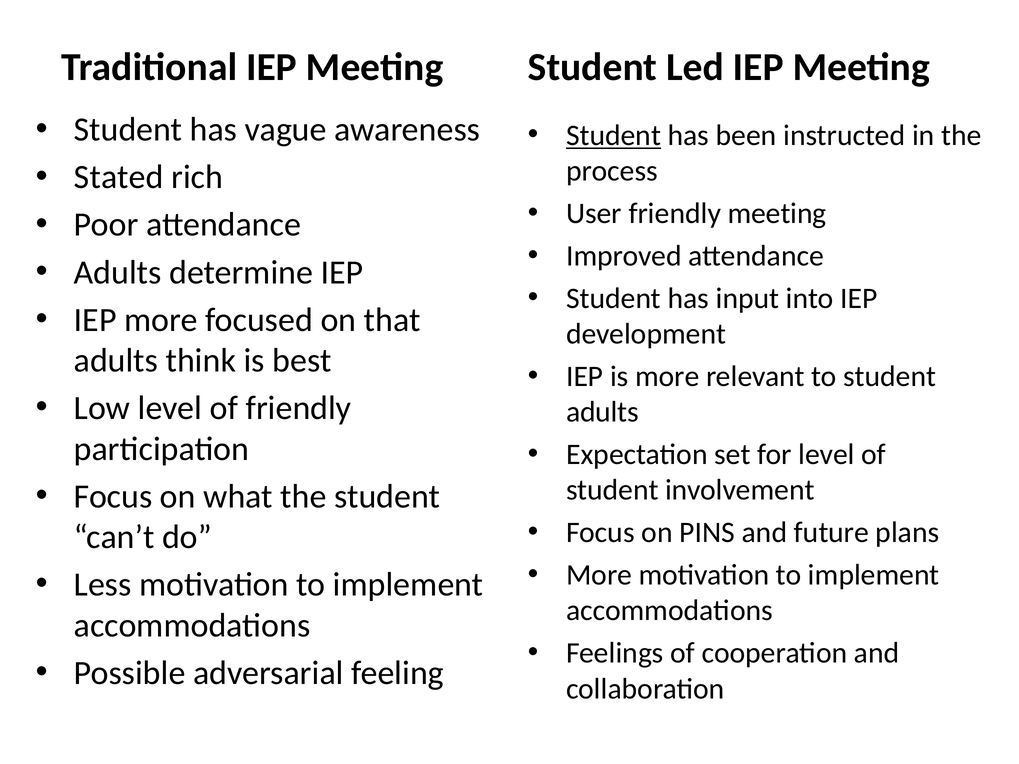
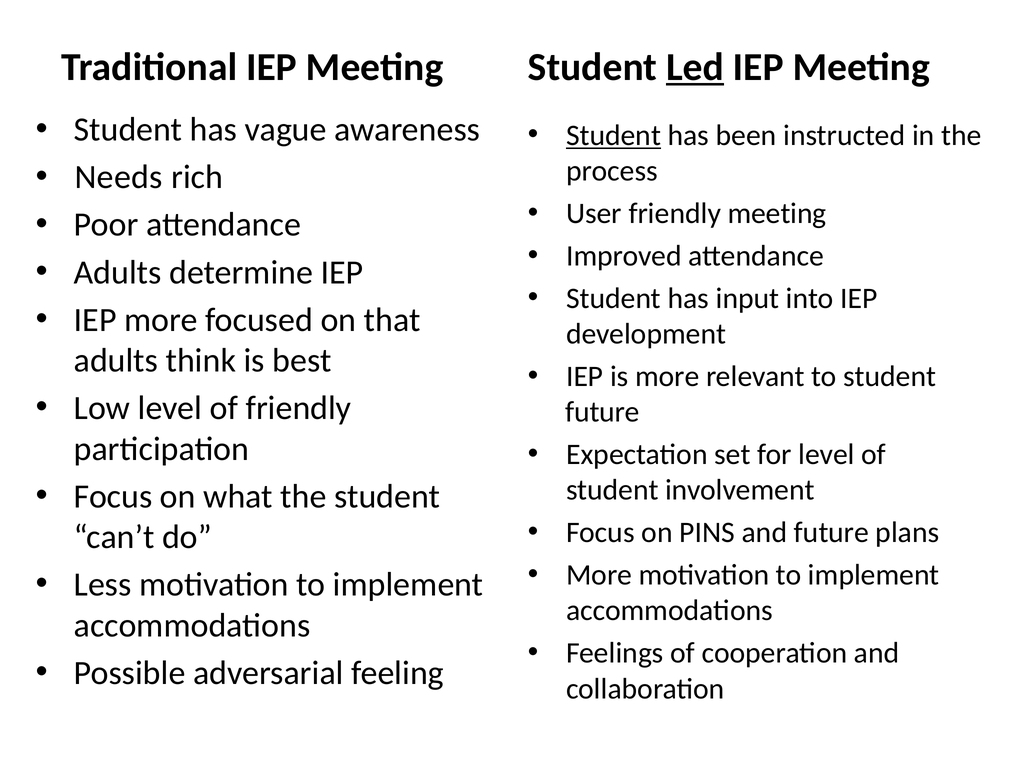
Led underline: none -> present
Stated: Stated -> Needs
adults at (602, 412): adults -> future
